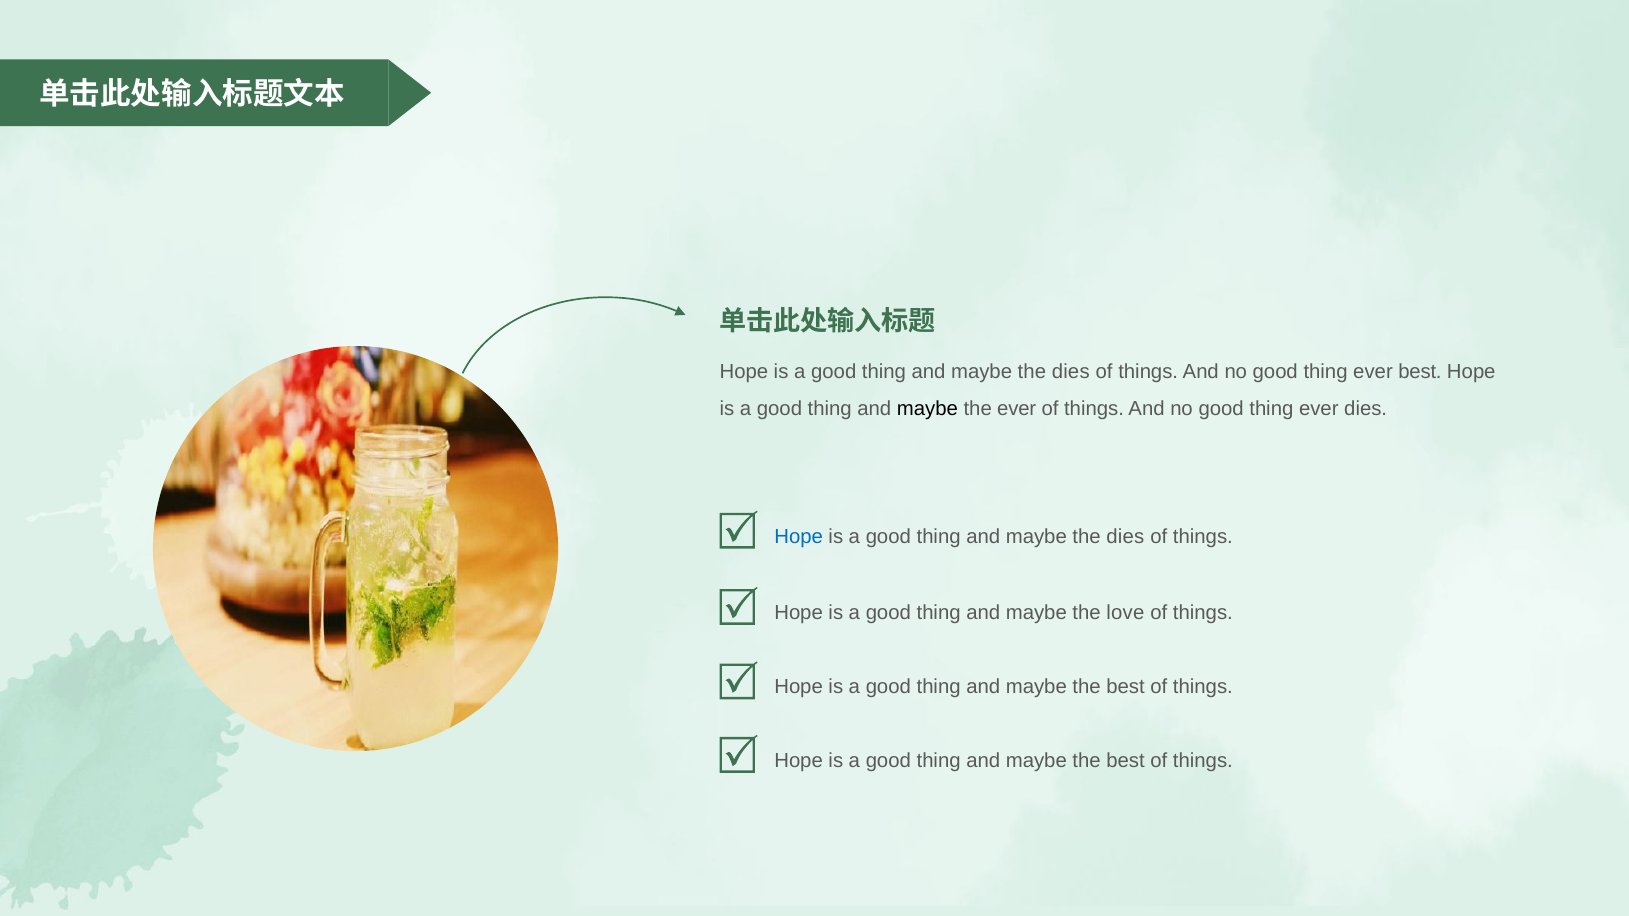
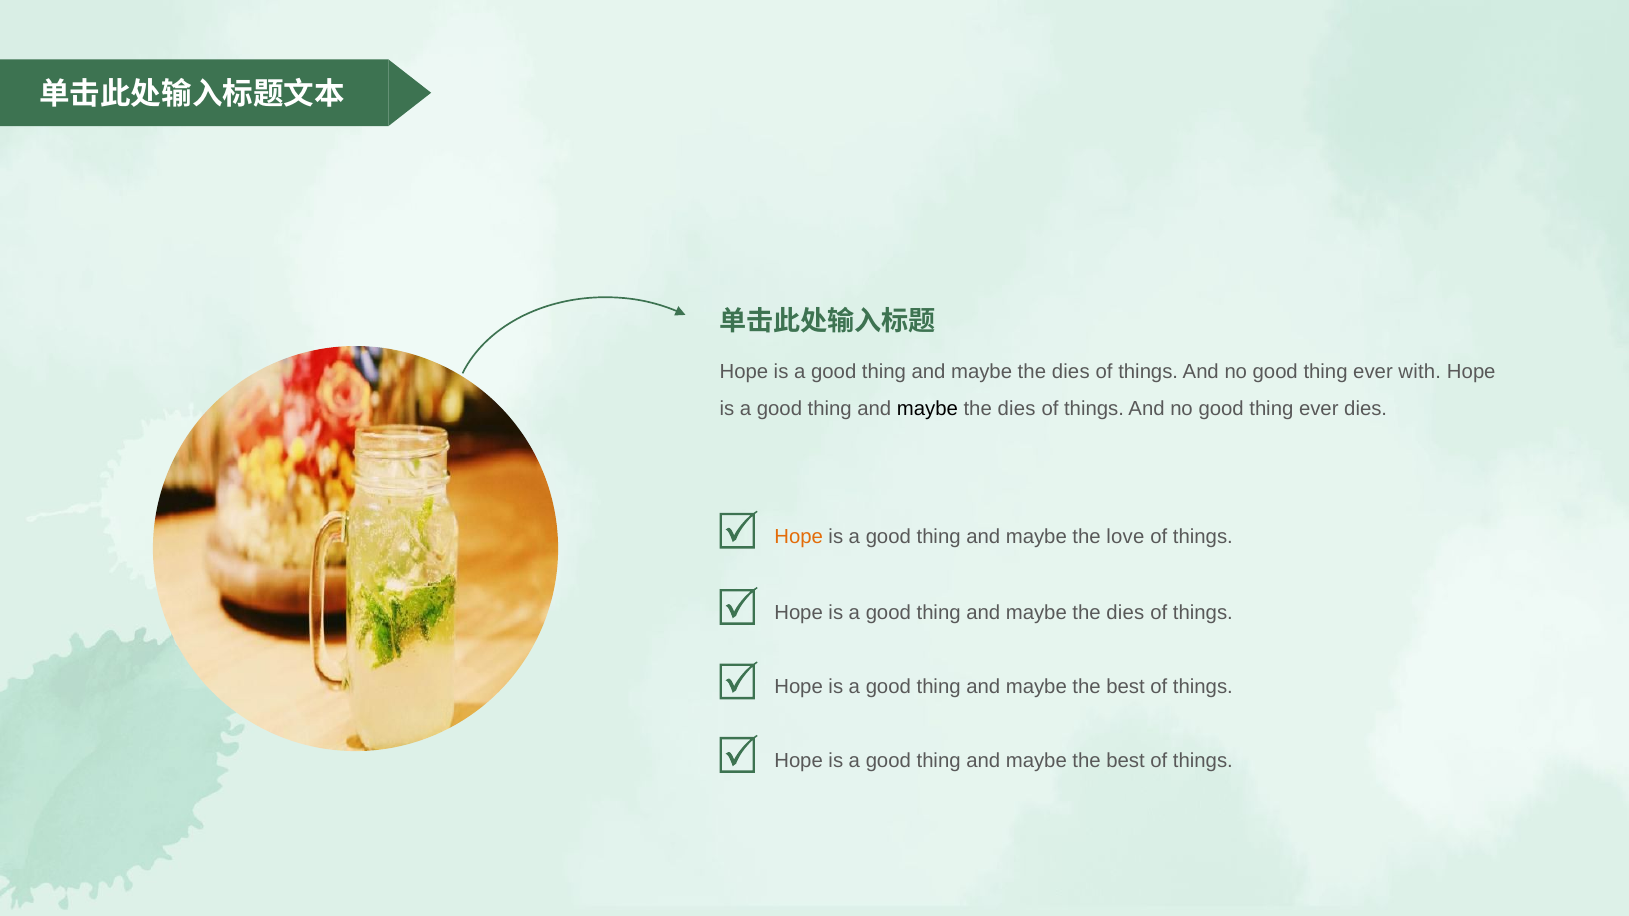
ever best: best -> with
ever at (1017, 409): ever -> dies
Hope at (799, 537) colour: blue -> orange
dies at (1125, 537): dies -> love
love at (1125, 613): love -> dies
